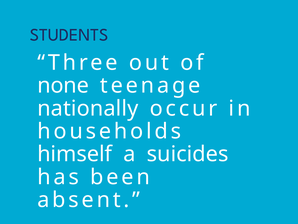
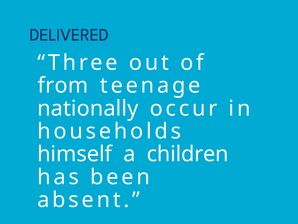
STUDENTS: STUDENTS -> DELIVERED
none: none -> from
suicides: suicides -> children
